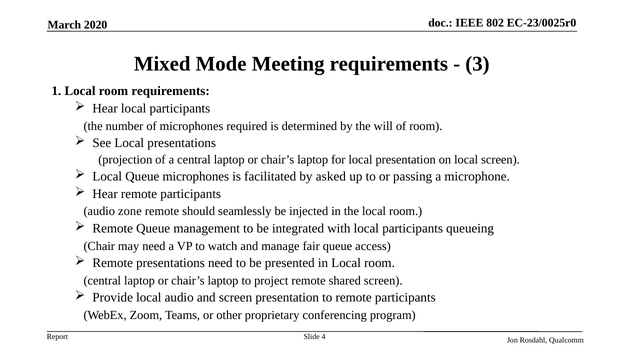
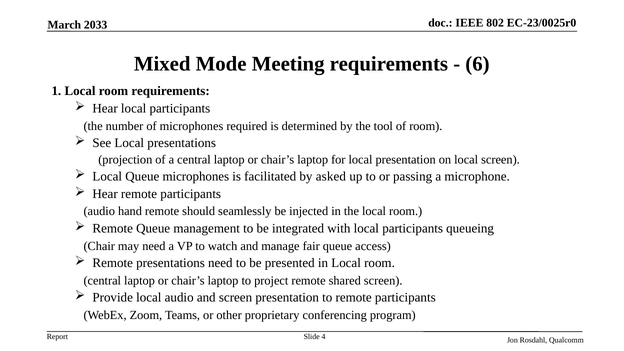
2020: 2020 -> 2033
3: 3 -> 6
will: will -> tool
zone: zone -> hand
